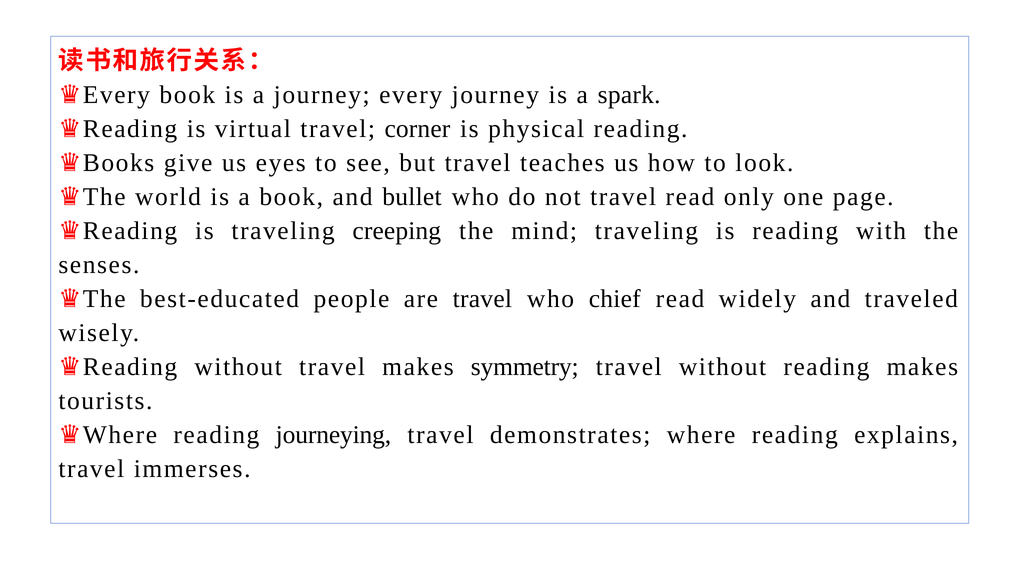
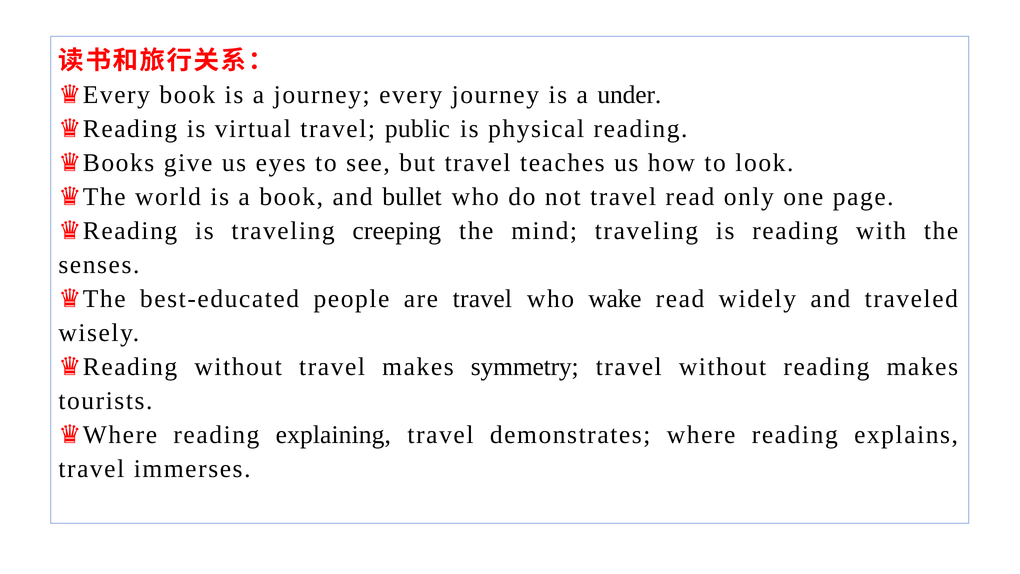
spark: spark -> under
corner: corner -> public
chief: chief -> wake
journeying: journeying -> explaining
